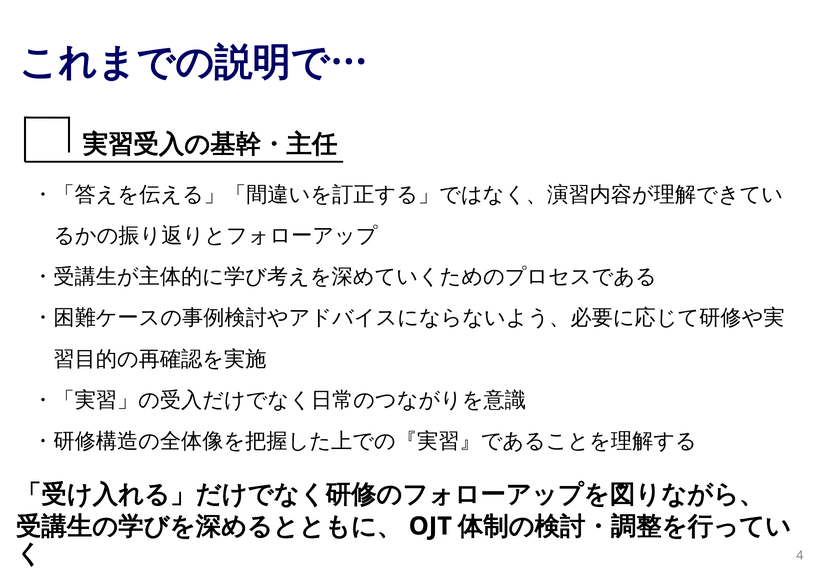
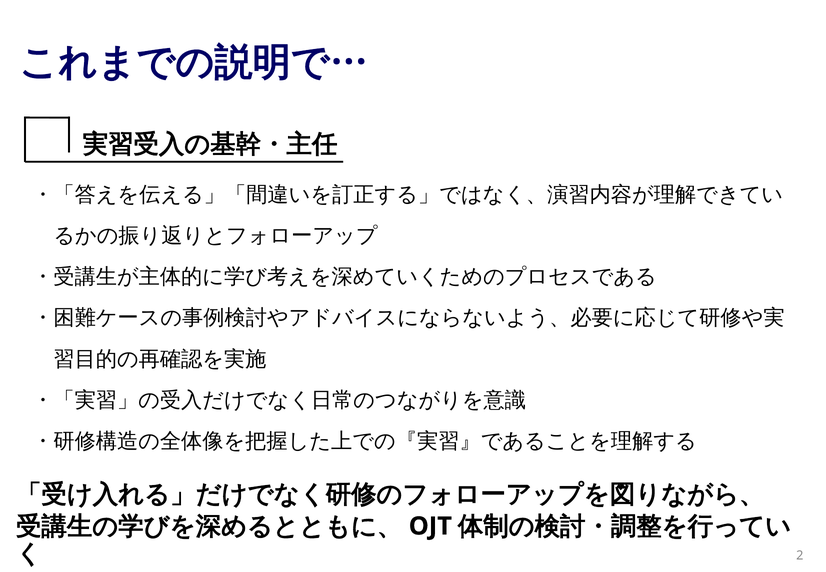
4: 4 -> 2
